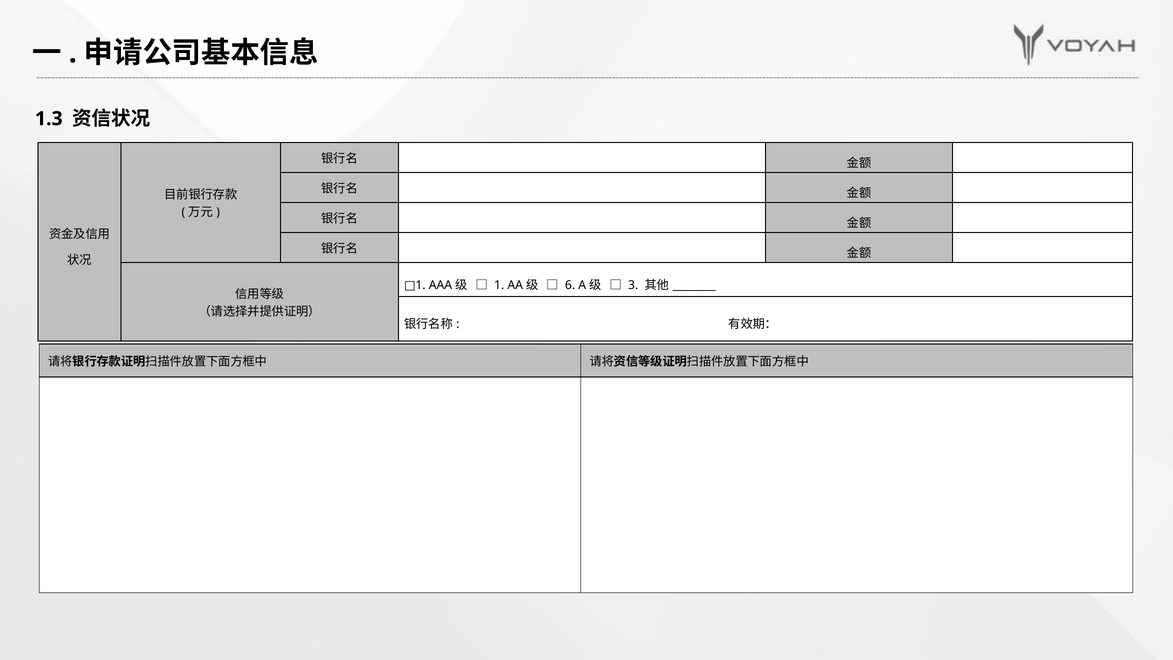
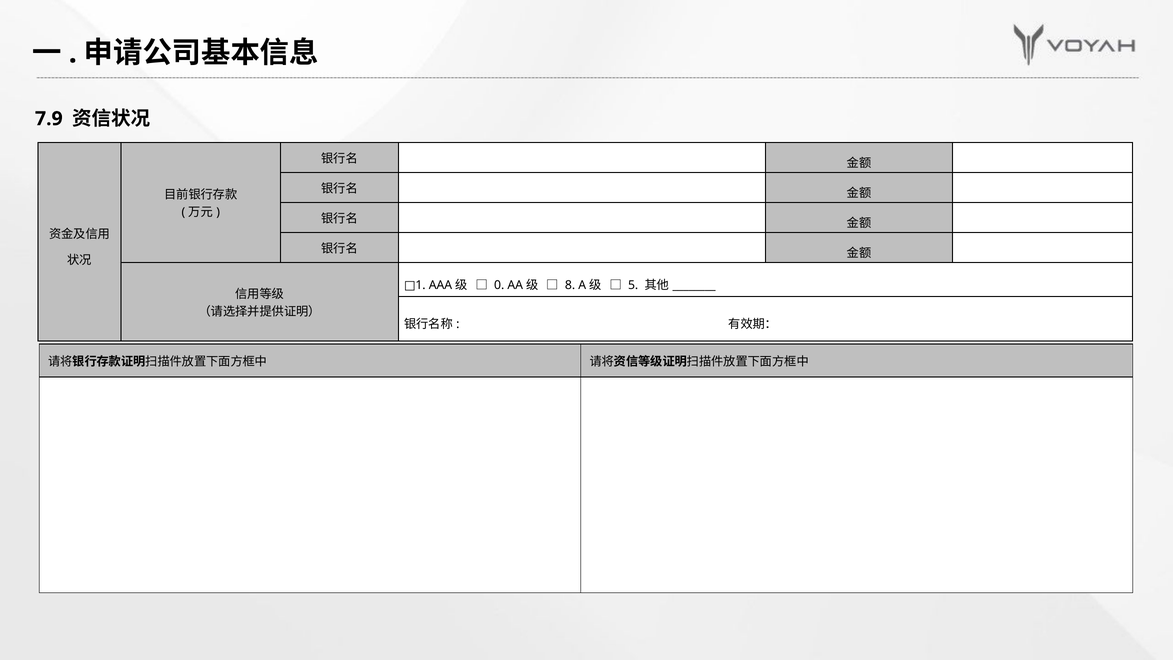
1.3: 1.3 -> 7.9
1: 1 -> 0
6: 6 -> 8
3: 3 -> 5
